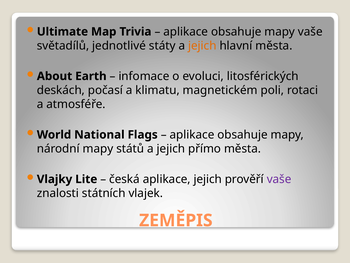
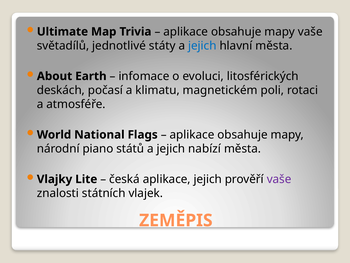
jejich at (202, 46) colour: orange -> blue
národní mapy: mapy -> piano
přímo: přímo -> nabízí
